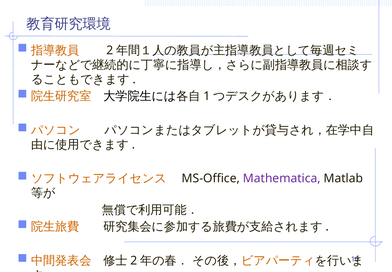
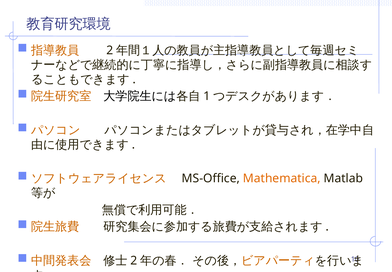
Mathematica colour: purple -> orange
